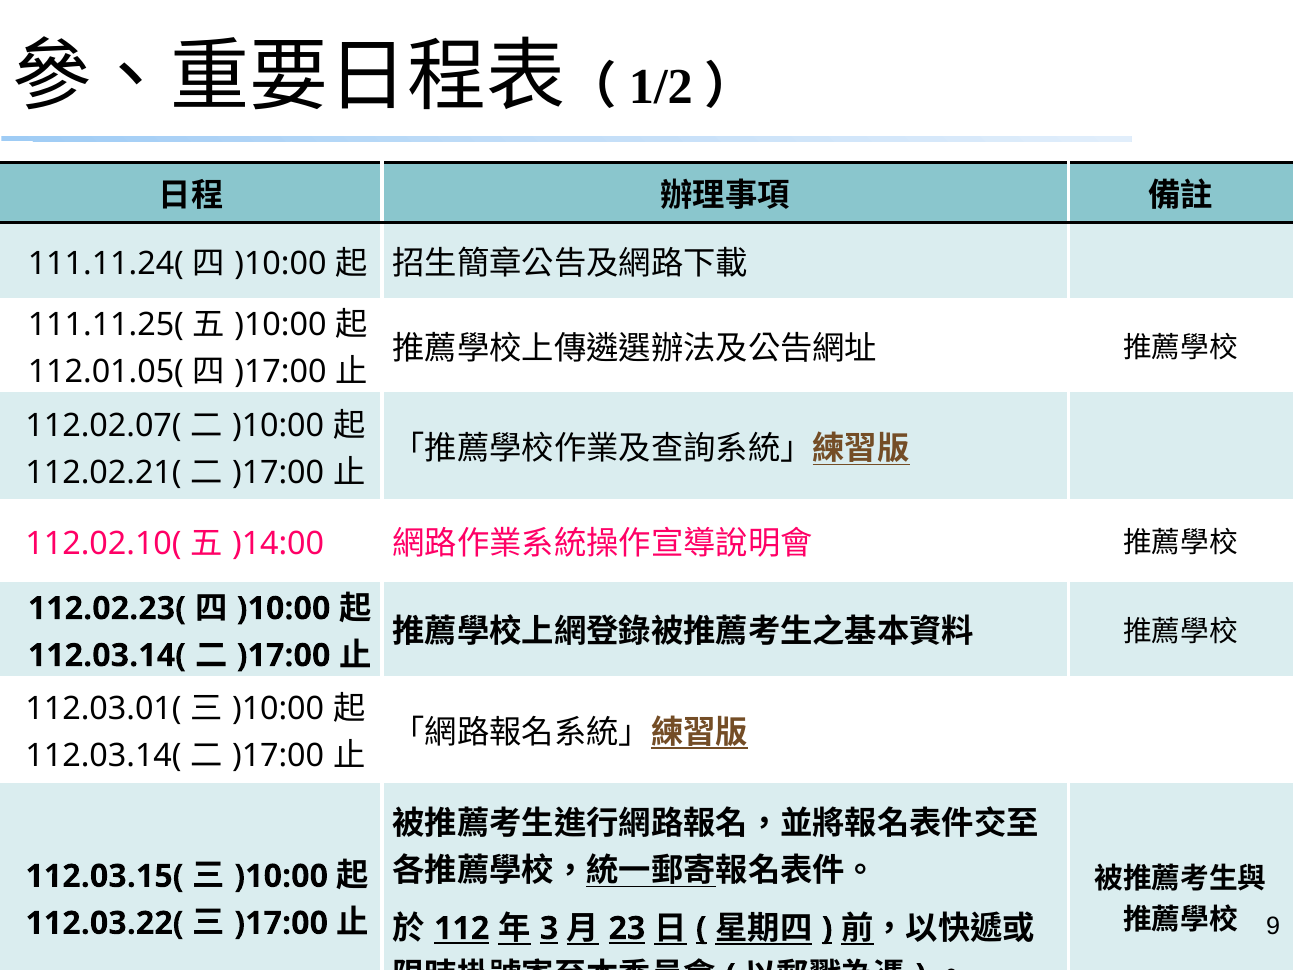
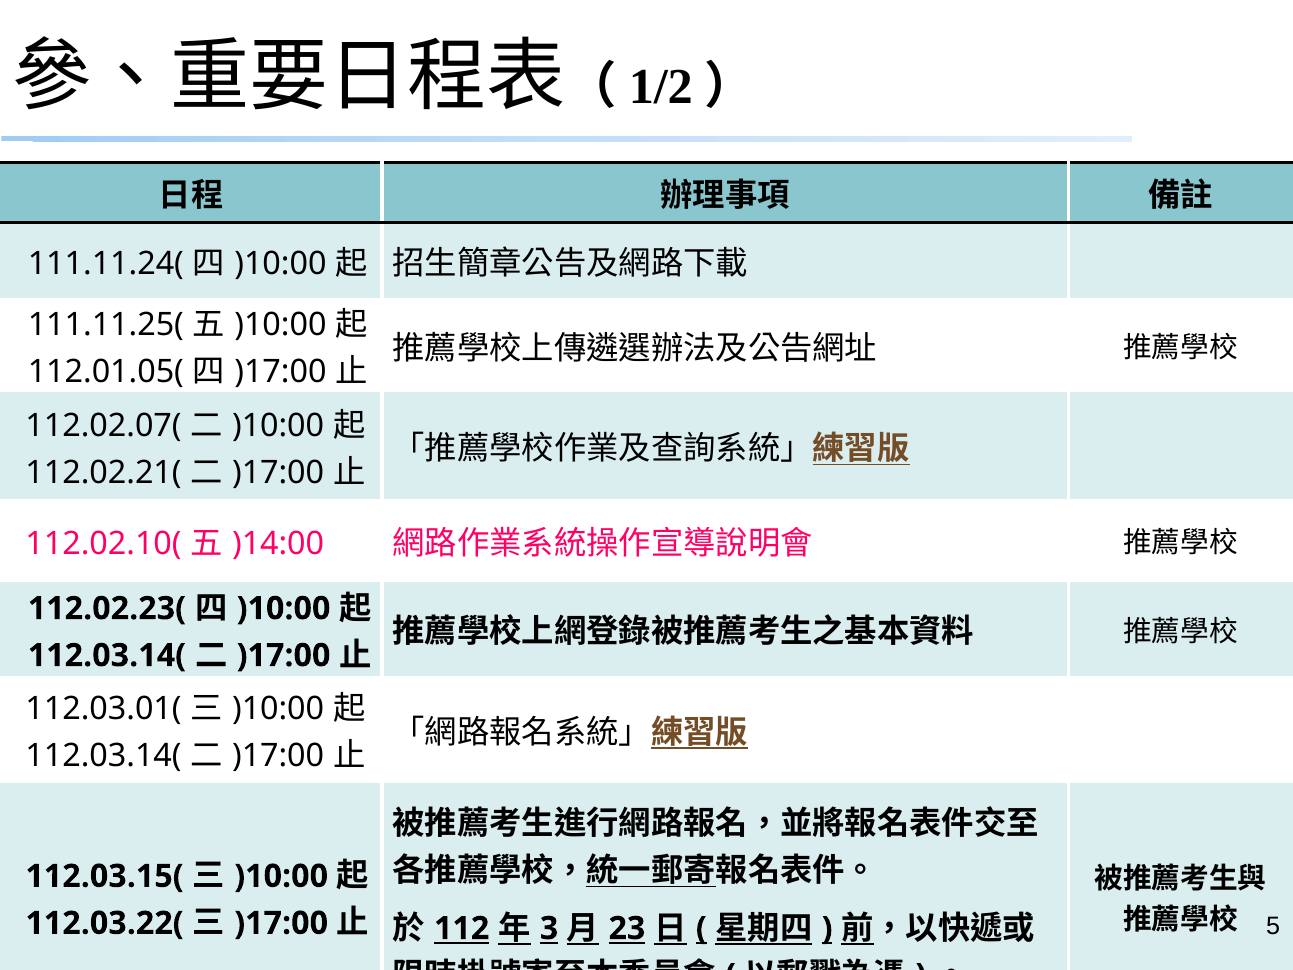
9: 9 -> 5
